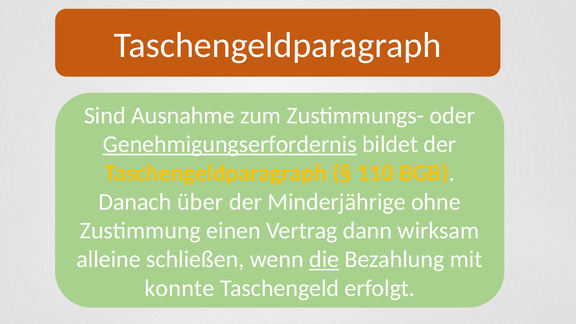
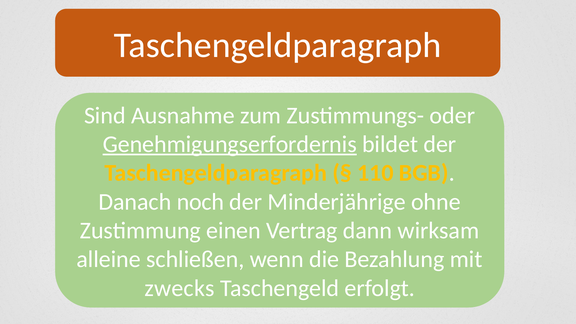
über: über -> noch
die underline: present -> none
konnte: konnte -> zwecks
